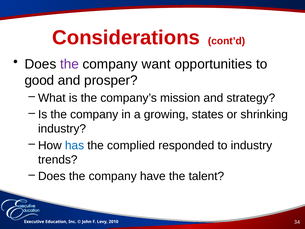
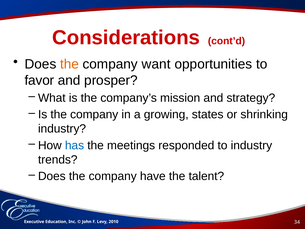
the at (69, 64) colour: purple -> orange
good: good -> favor
complied: complied -> meetings
